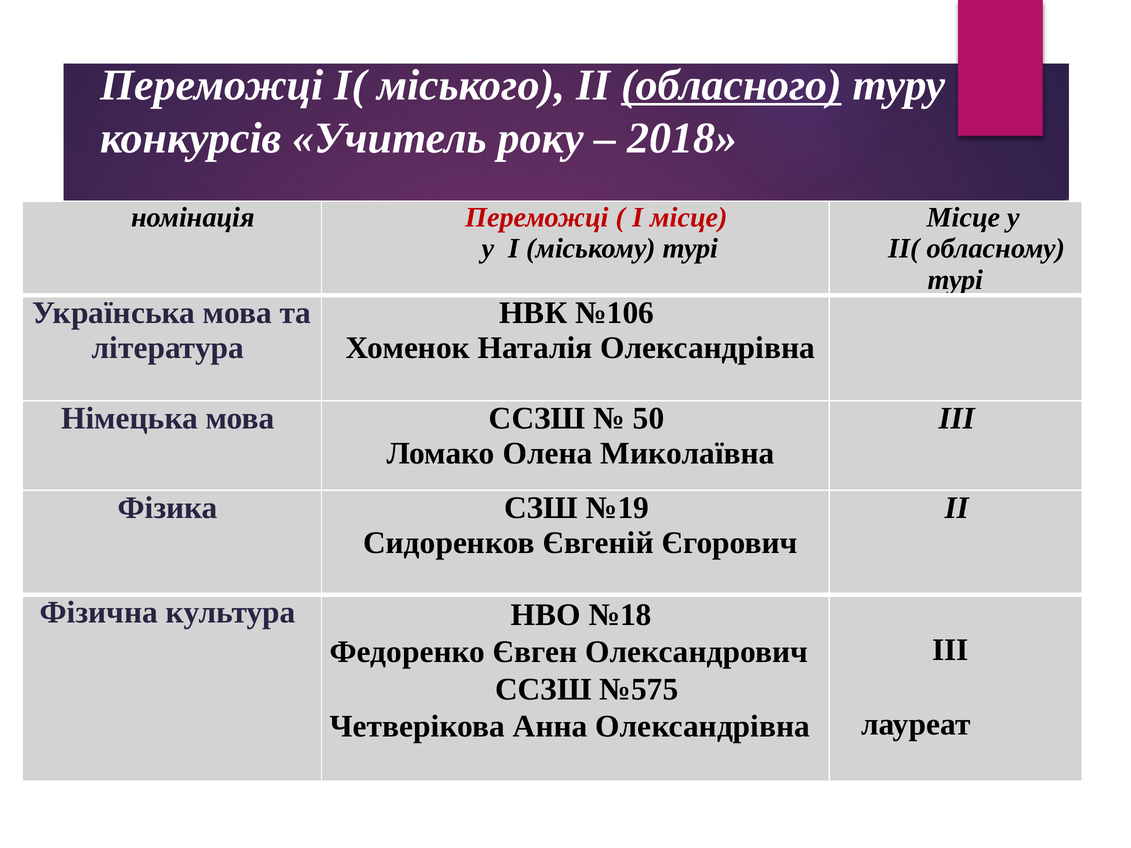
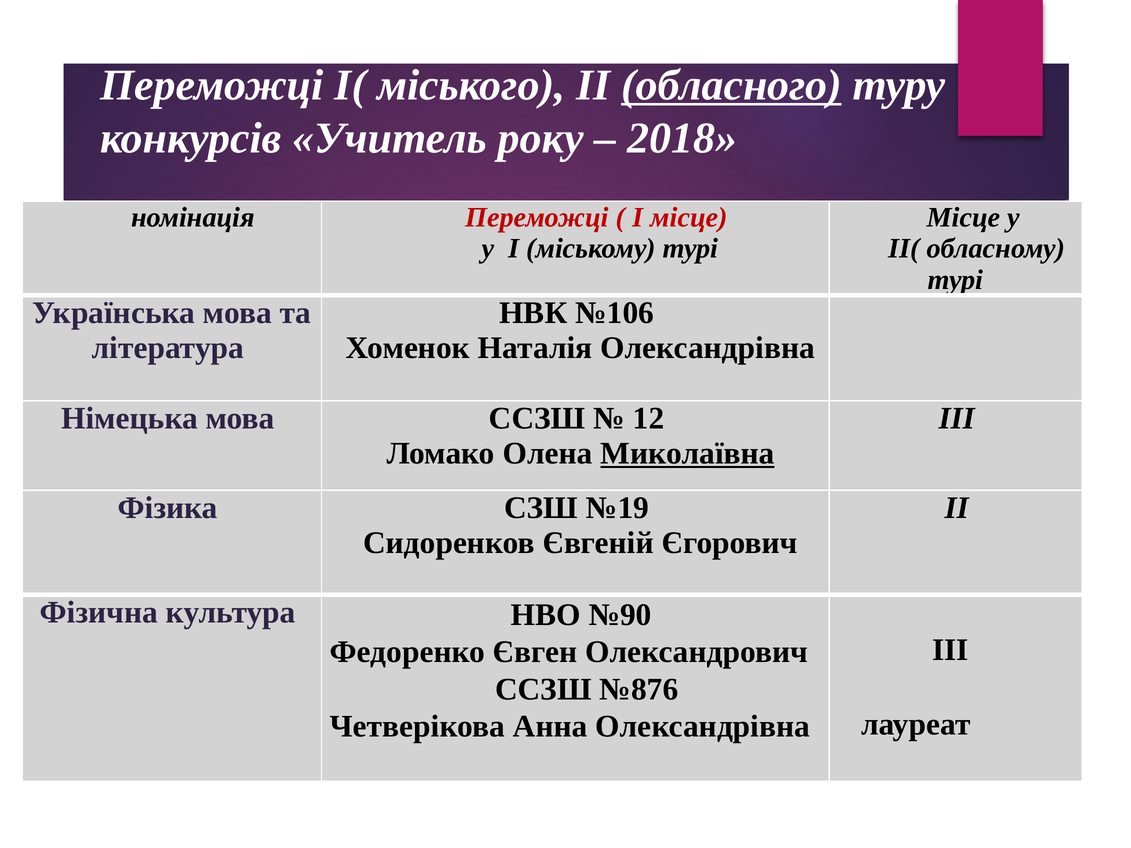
50: 50 -> 12
Миколаївна underline: none -> present
№18: №18 -> №90
№575: №575 -> №876
